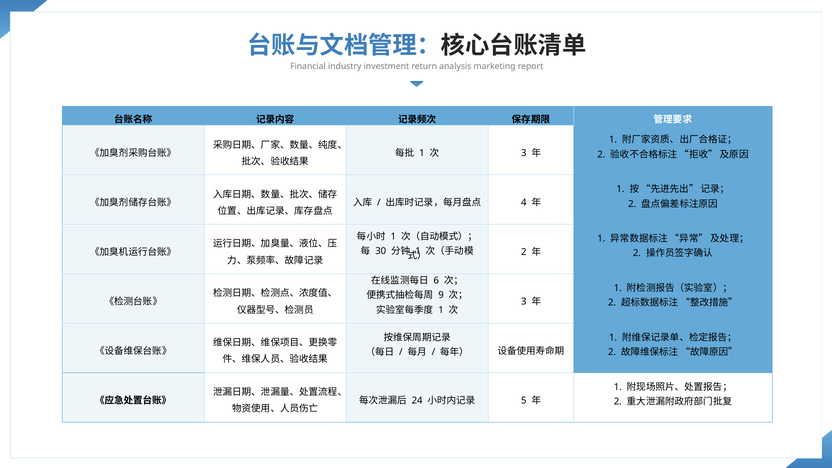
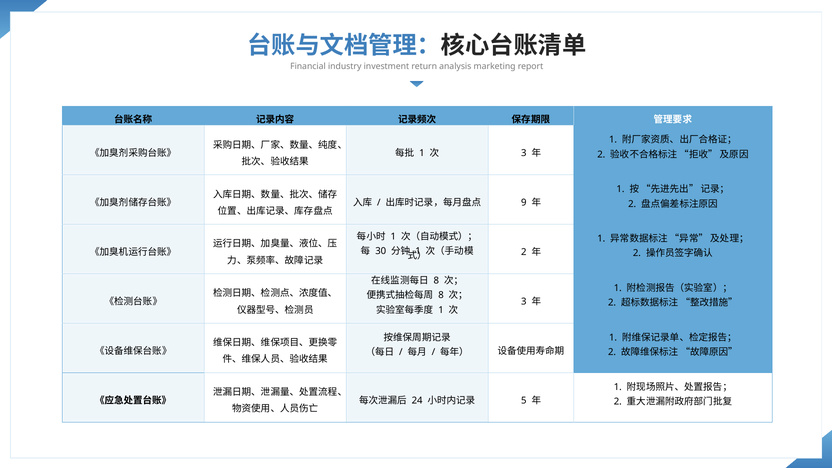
4: 4 -> 9
6 at (436, 281): 6 -> 8
9 at (441, 295): 9 -> 8
